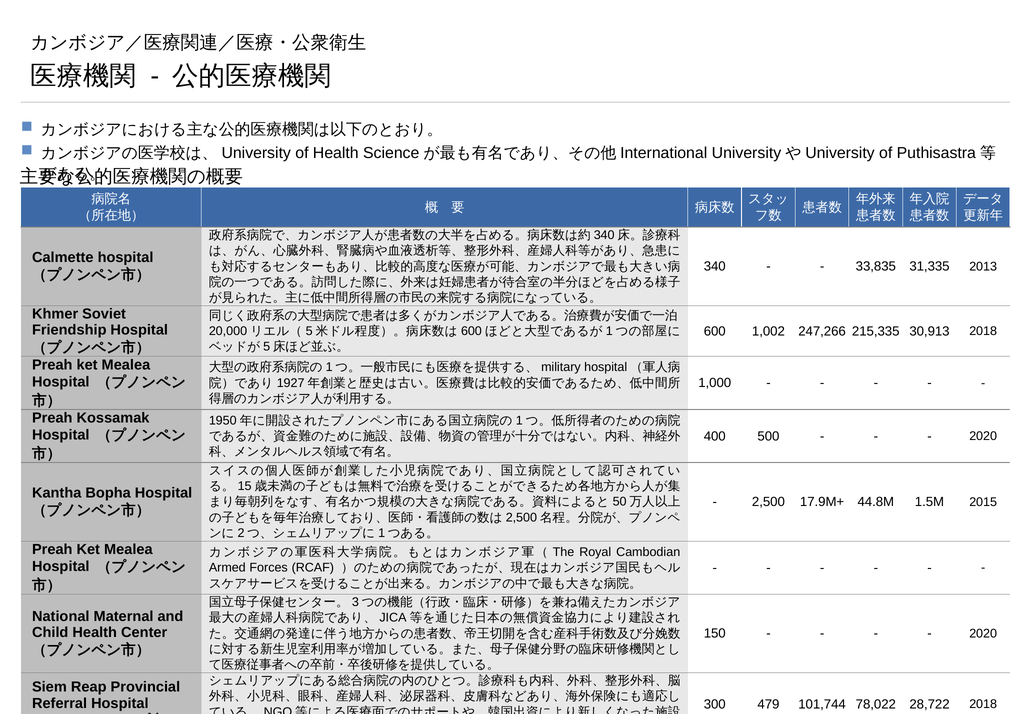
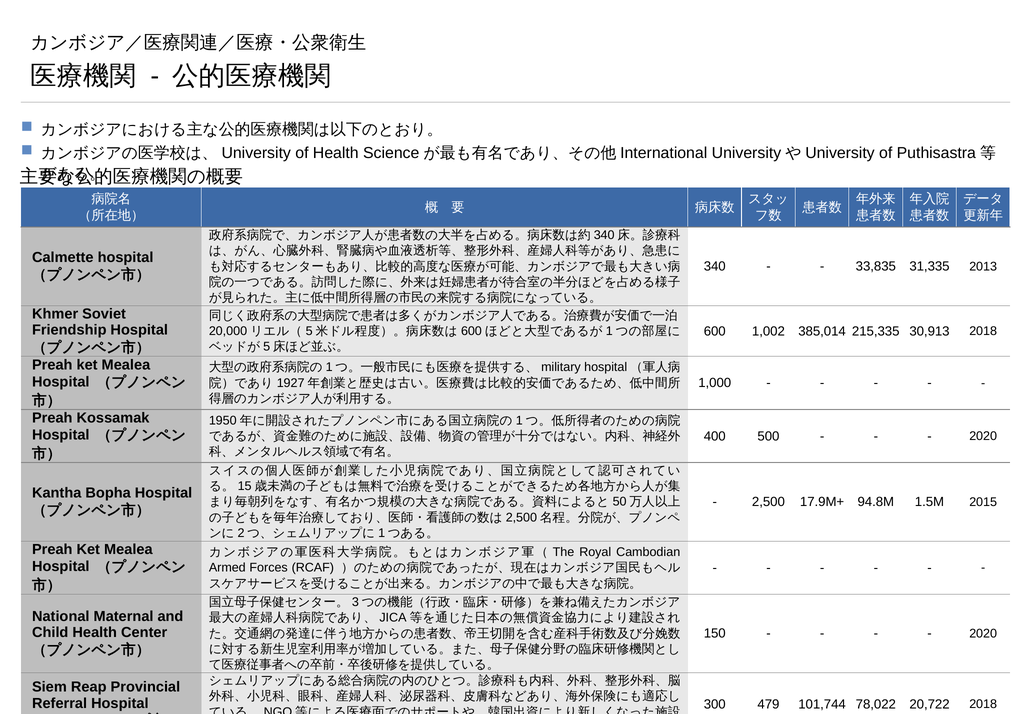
247,266: 247,266 -> 385,014
44.8M: 44.8M -> 94.8M
28,722: 28,722 -> 20,722
